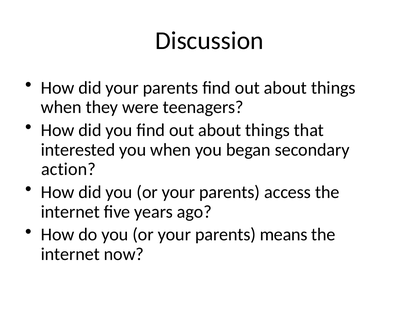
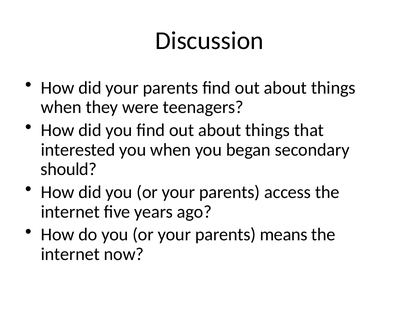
action: action -> should
